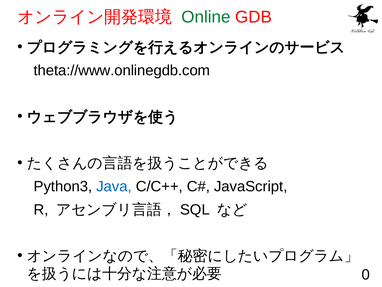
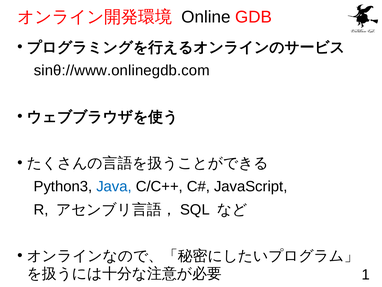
Online colour: green -> black
theta://www.onlinegdb.com: theta://www.onlinegdb.com -> sinθ://www.onlinegdb.com
0: 0 -> 1
